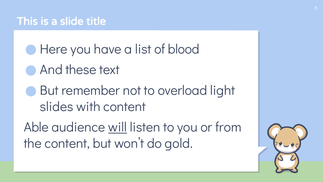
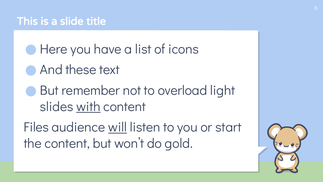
blood: blood -> icons
with underline: none -> present
Able: Able -> Files
from: from -> start
